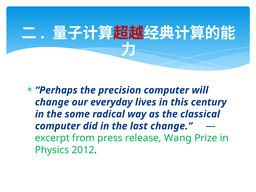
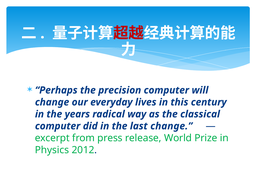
some: some -> years
Wang: Wang -> World
